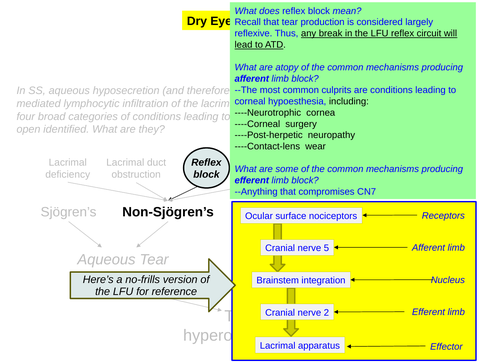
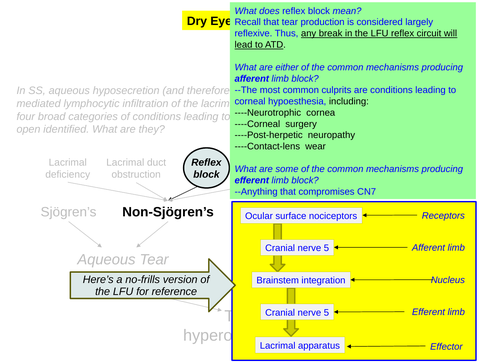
atopy: atopy -> either
2 at (326, 313): 2 -> 5
